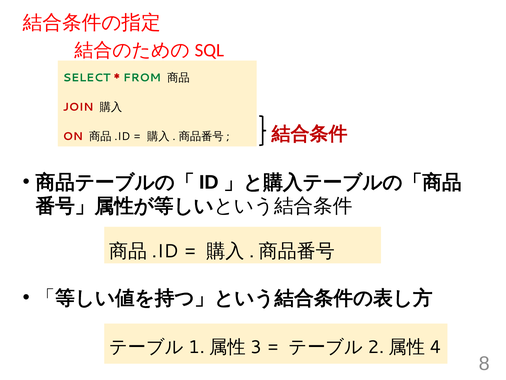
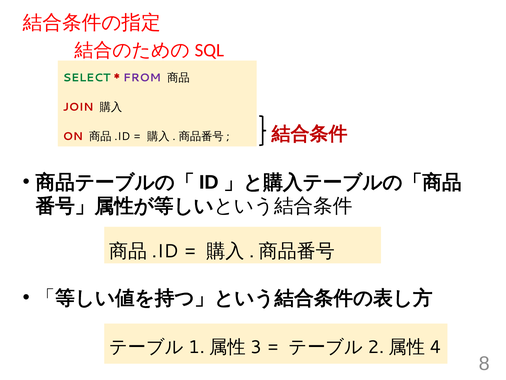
FROM colour: green -> purple
